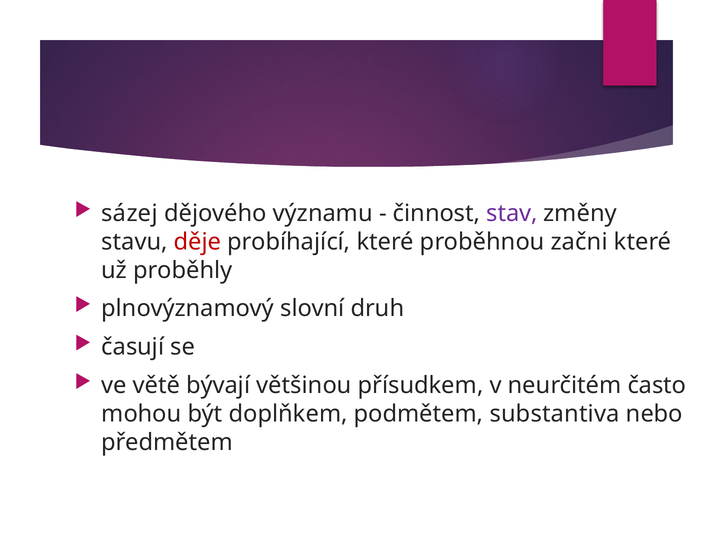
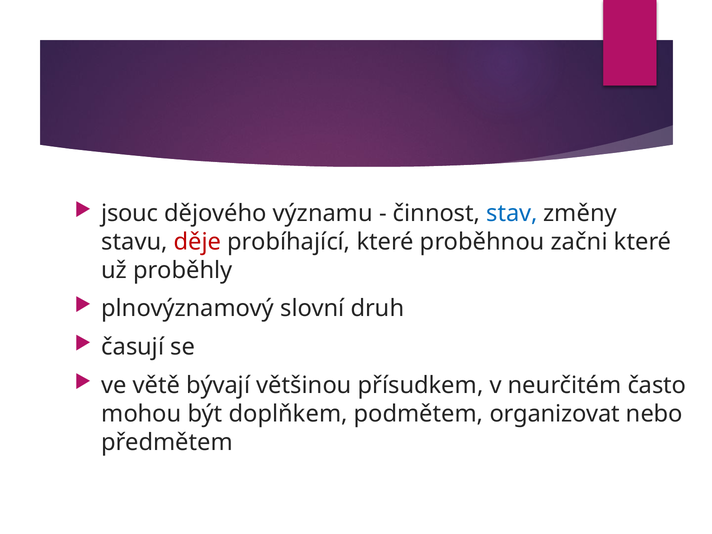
sázej: sázej -> jsouc
stav colour: purple -> blue
substantiva: substantiva -> organizovat
